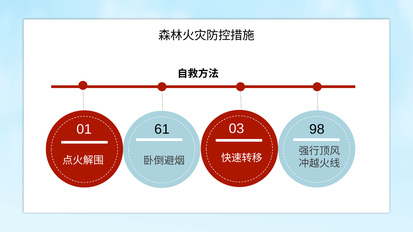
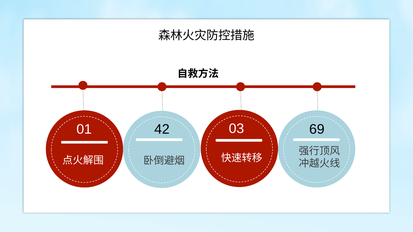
61: 61 -> 42
98: 98 -> 69
